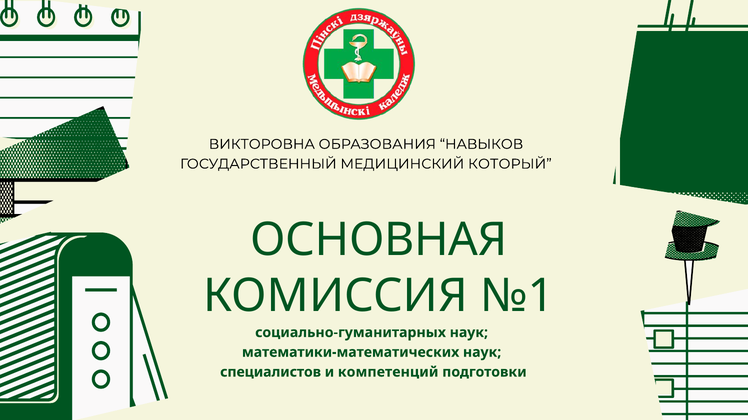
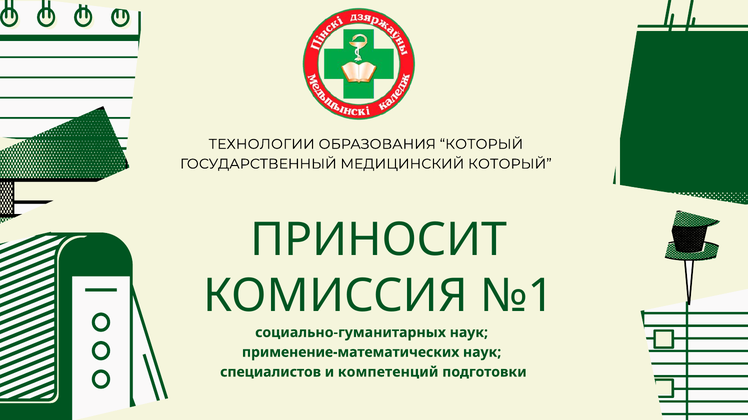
ВИКТОРОВНА: ВИКТОРОВНА -> ТЕХНОЛОГИИ
ОБРАЗОВАНИЯ НАВЫКОВ: НАВЫКОВ -> КОТОРЫЙ
ОСНОВНАЯ: ОСНОВНАЯ -> ПРИНОСИТ
математики-математических: математики-математических -> применение-математических
